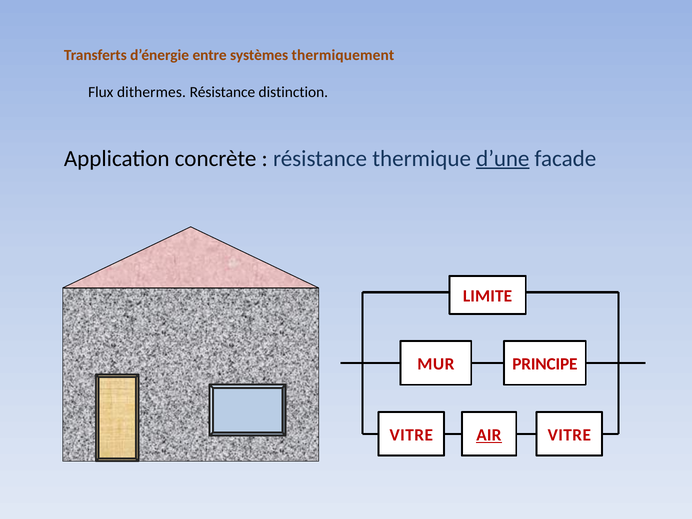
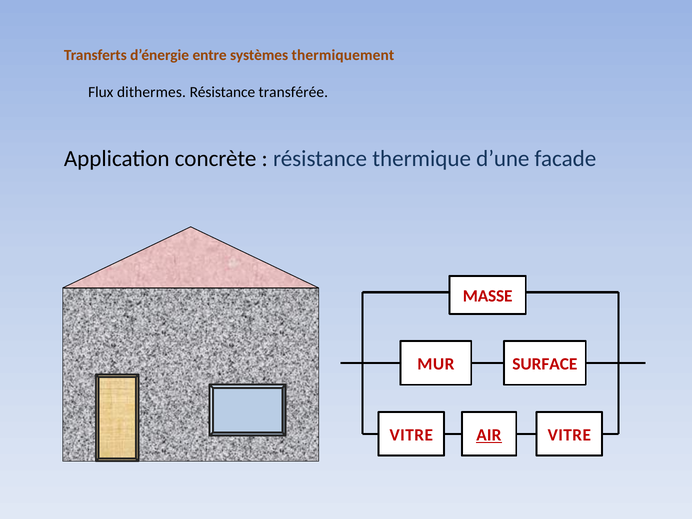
distinction: distinction -> transférée
d’une underline: present -> none
LIMITE: LIMITE -> MASSE
PRINCIPE: PRINCIPE -> SURFACE
